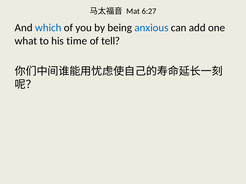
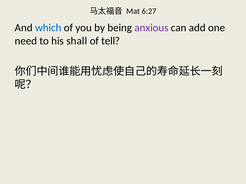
anxious colour: blue -> purple
what: what -> need
time: time -> shall
